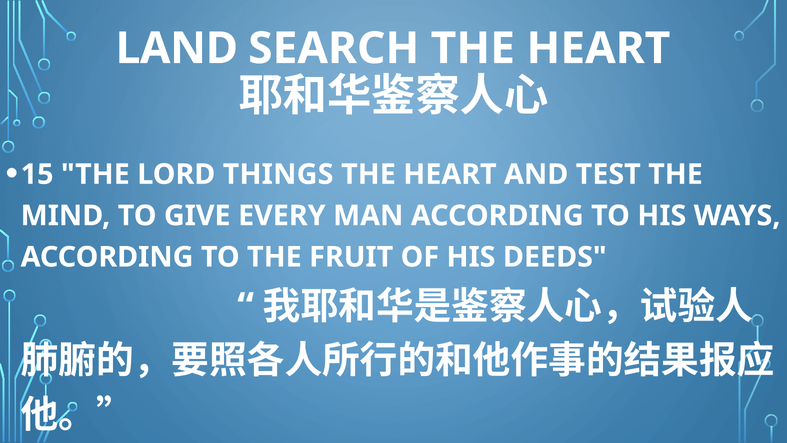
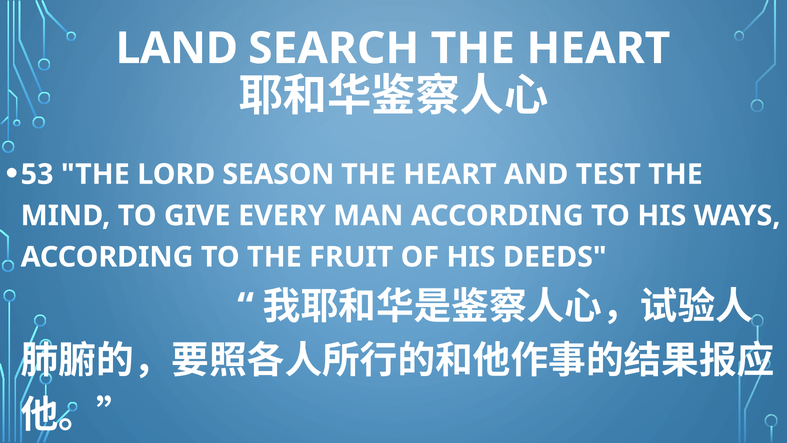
15: 15 -> 53
THINGS: THINGS -> SEASON
